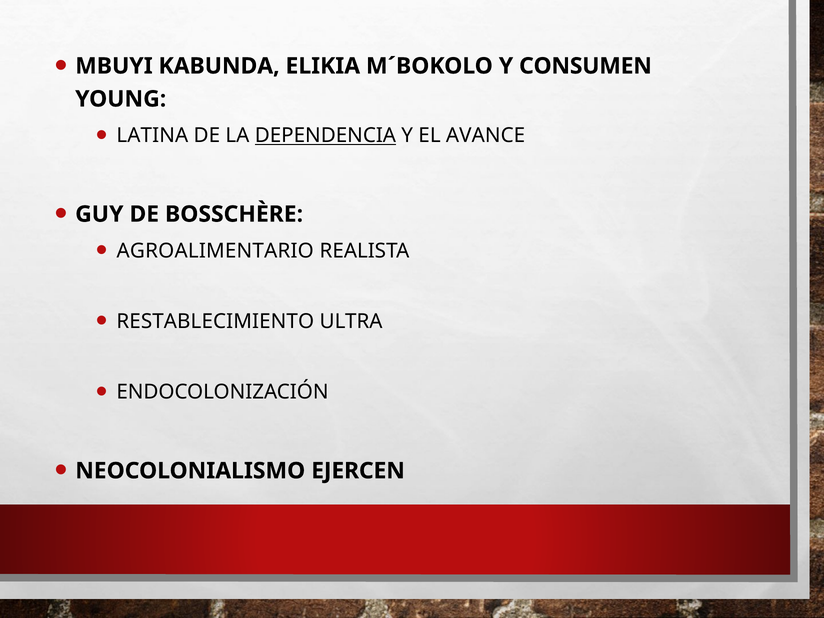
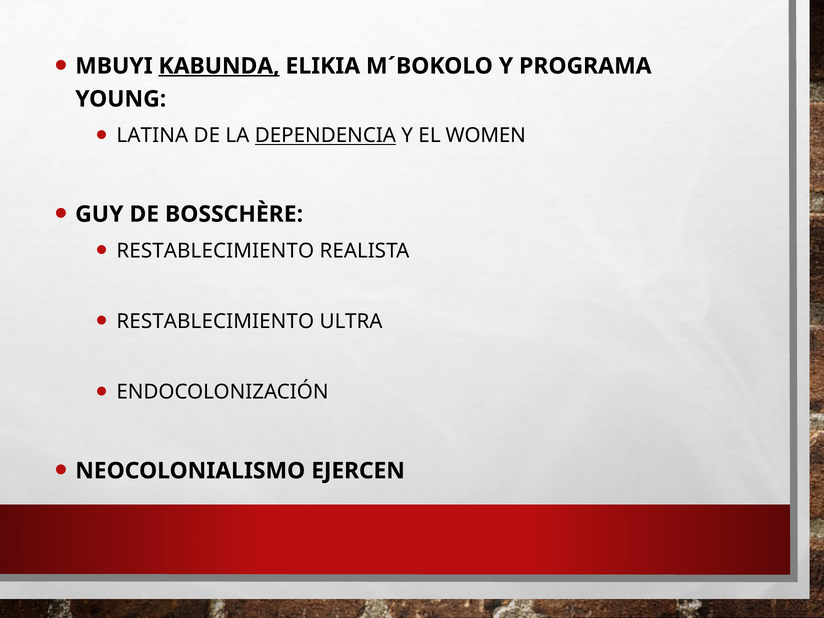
KABUNDA underline: none -> present
CONSUMEN: CONSUMEN -> PROGRAMA
AVANCE: AVANCE -> WOMEN
AGROALIMENTARIO at (215, 251): AGROALIMENTARIO -> RESTABLECIMIENTO
